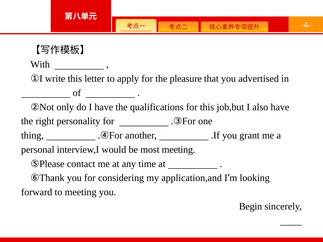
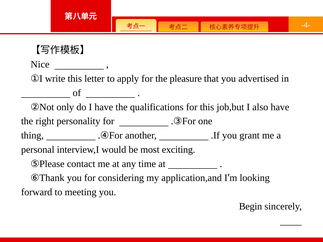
With: With -> Nice
most meeting: meeting -> exciting
